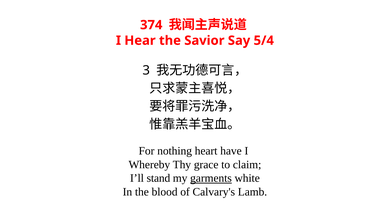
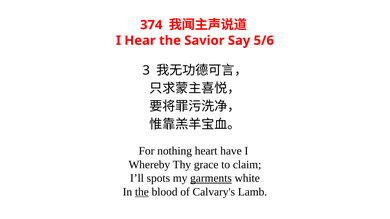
5/4: 5/4 -> 5/6
stand: stand -> spots
the at (142, 192) underline: none -> present
